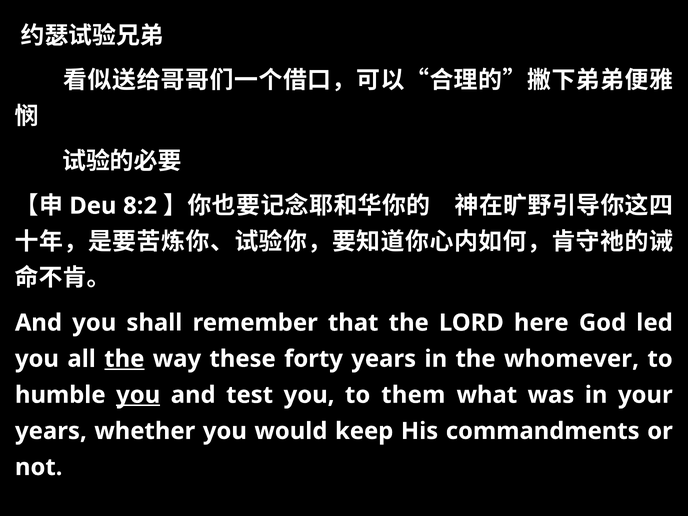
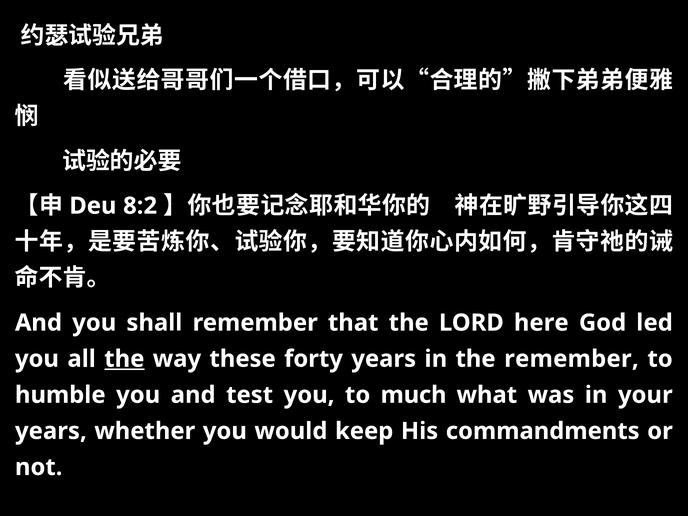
the whomever: whomever -> remember
you at (138, 395) underline: present -> none
them: them -> much
